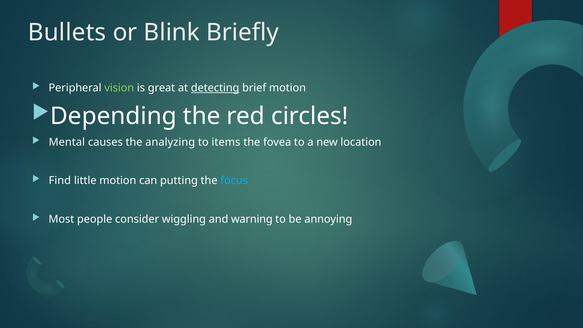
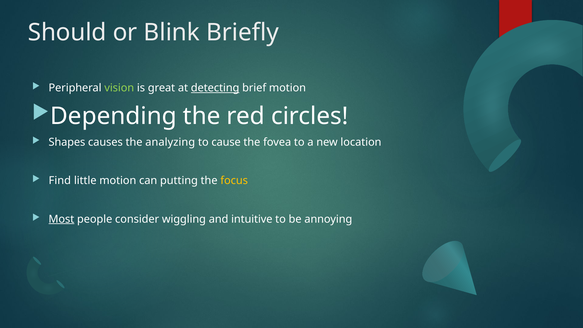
Bullets: Bullets -> Should
Mental: Mental -> Shapes
items: items -> cause
focus colour: light blue -> yellow
Most underline: none -> present
warning: warning -> intuitive
